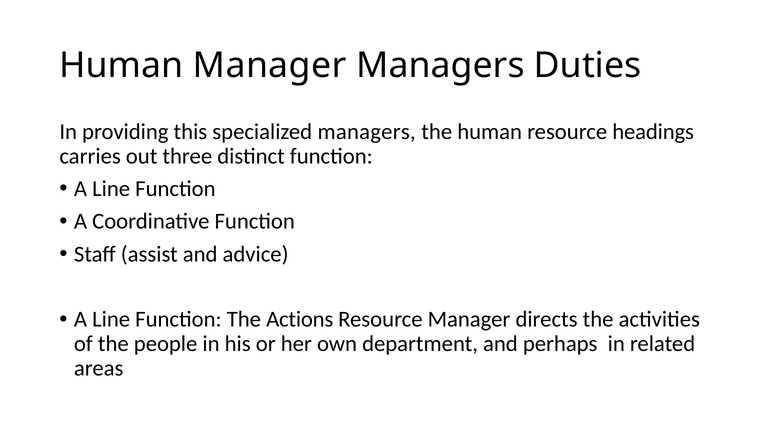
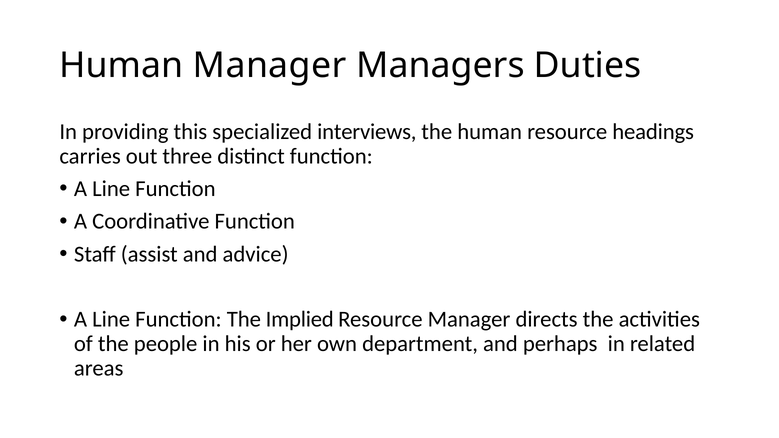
specialized managers: managers -> interviews
Actions: Actions -> Implied
